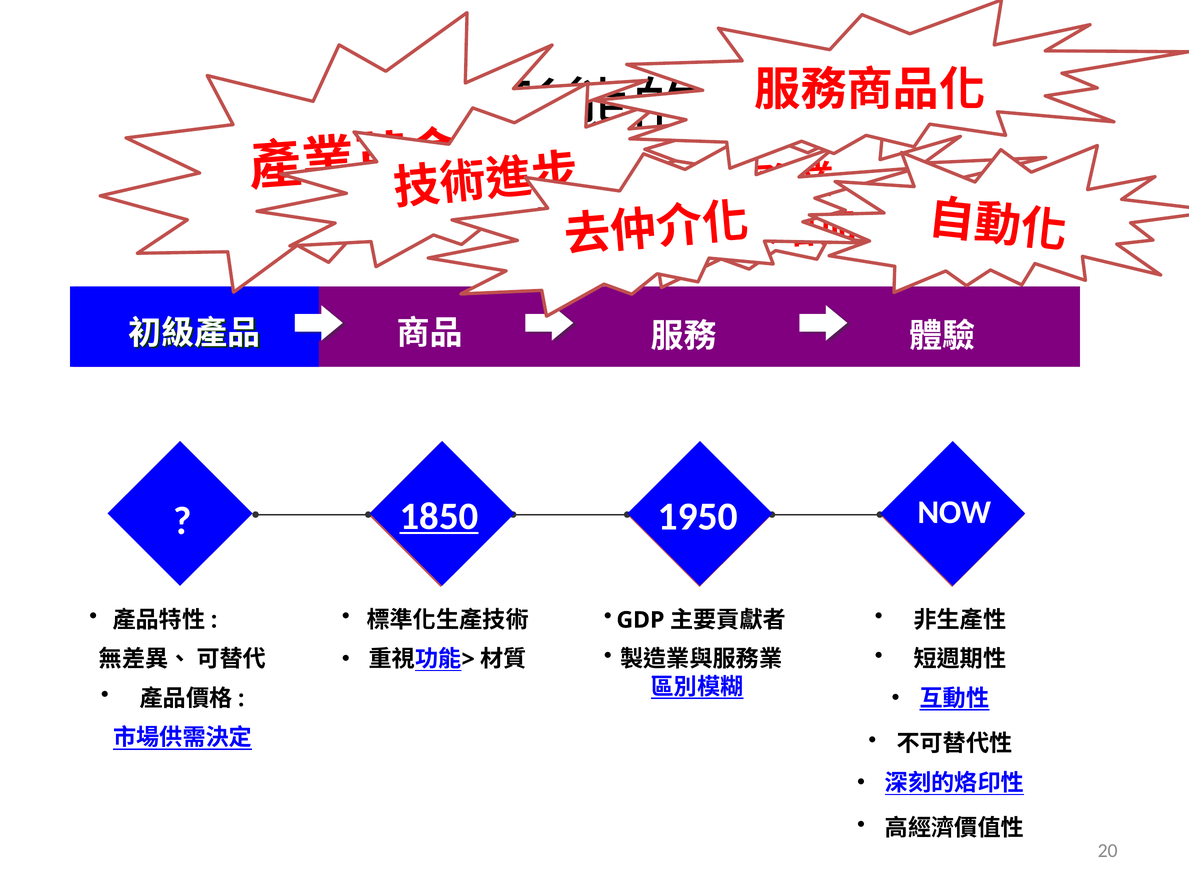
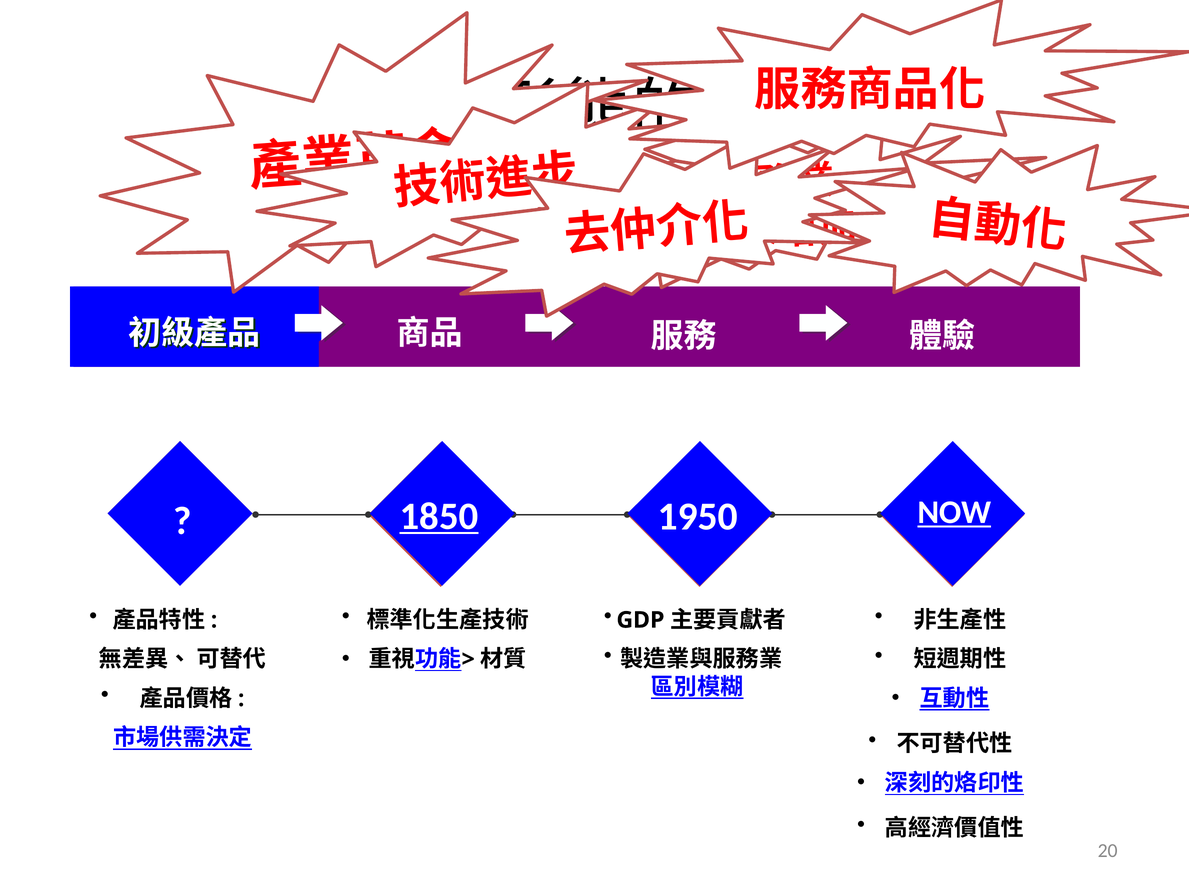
NOW underline: none -> present
